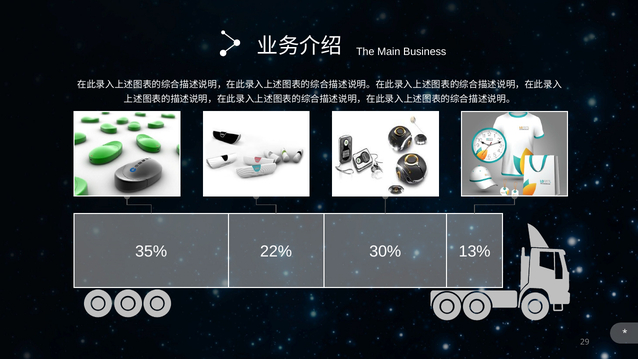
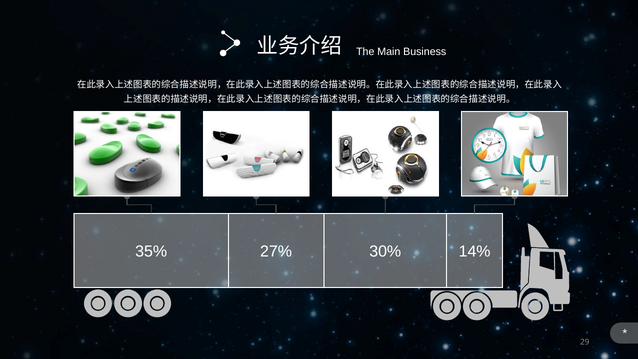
22%: 22% -> 27%
13%: 13% -> 14%
